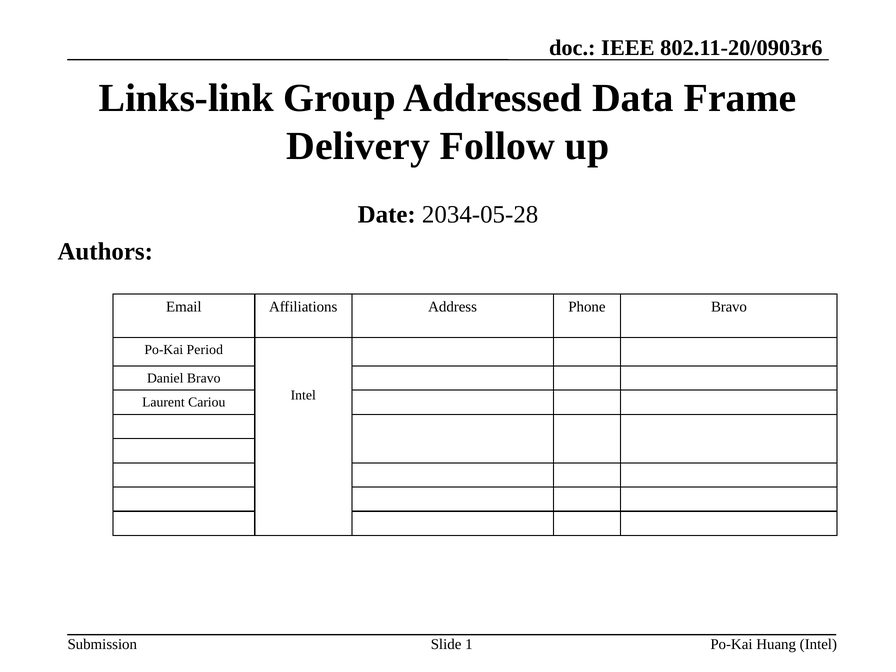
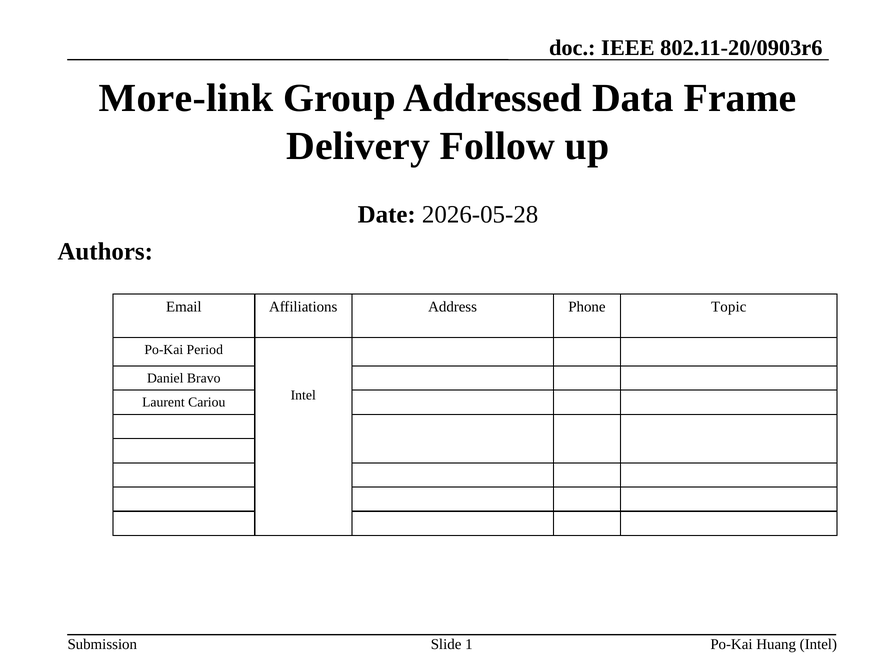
Links-link: Links-link -> More-link
2034-05-28: 2034-05-28 -> 2026-05-28
Phone Bravo: Bravo -> Topic
